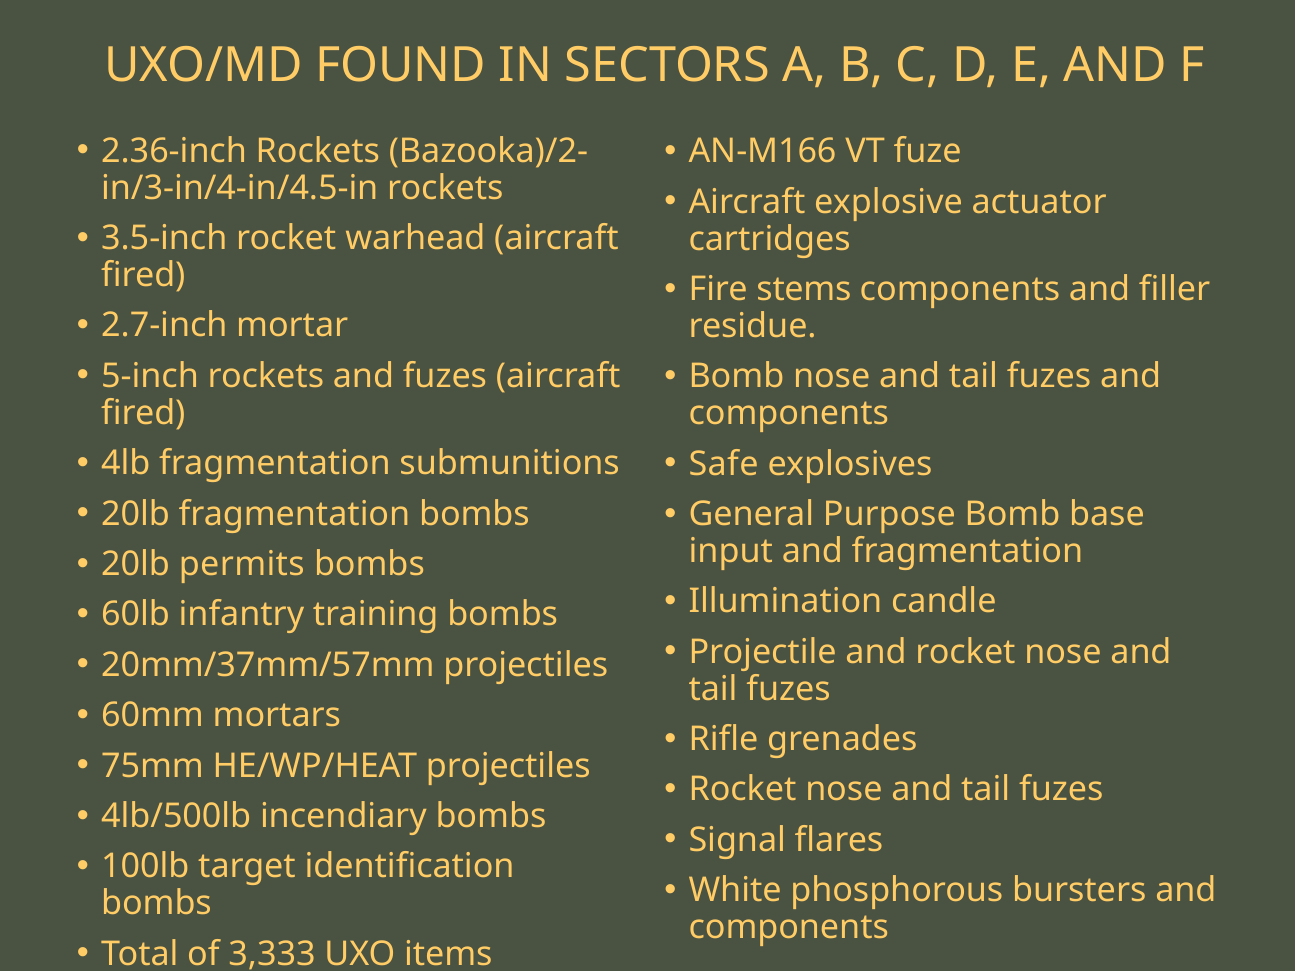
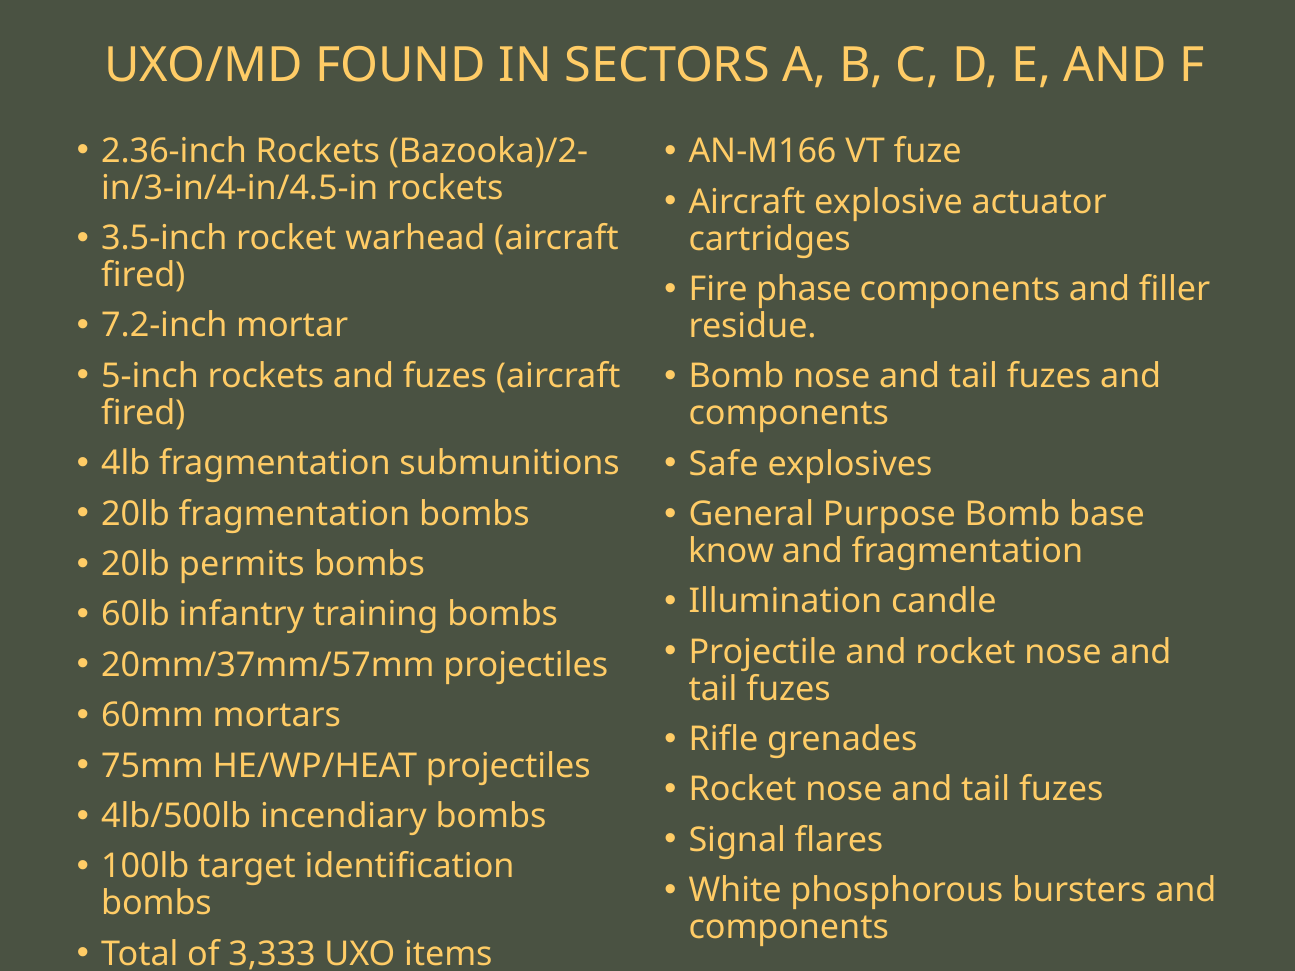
stems: stems -> phase
2.7-inch: 2.7-inch -> 7.2-inch
input: input -> know
